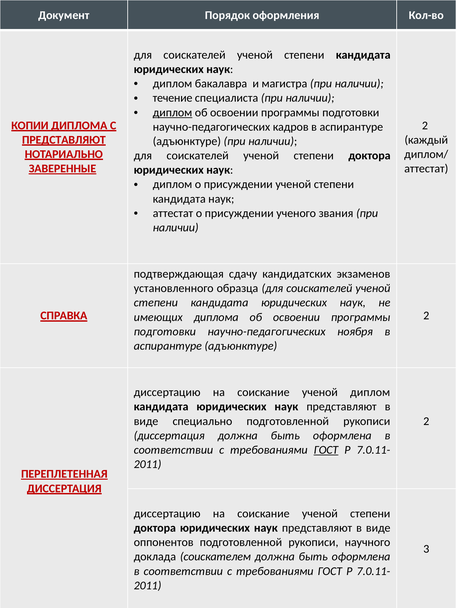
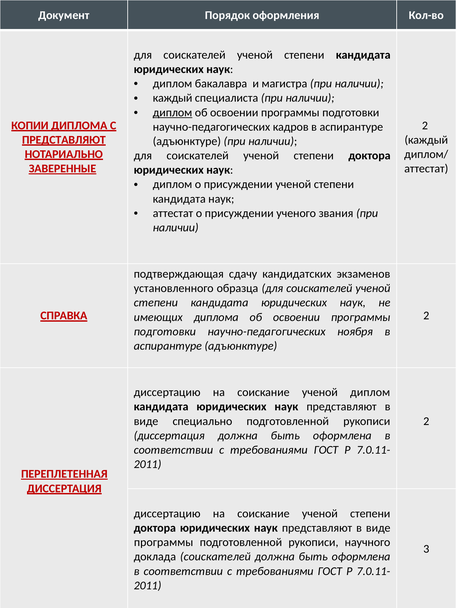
течение at (173, 98): течение -> каждый
ГОСТ at (326, 450) underline: present -> none
оппонентов at (164, 542): оппонентов -> программы
доклада соискателем: соискателем -> соискателей
